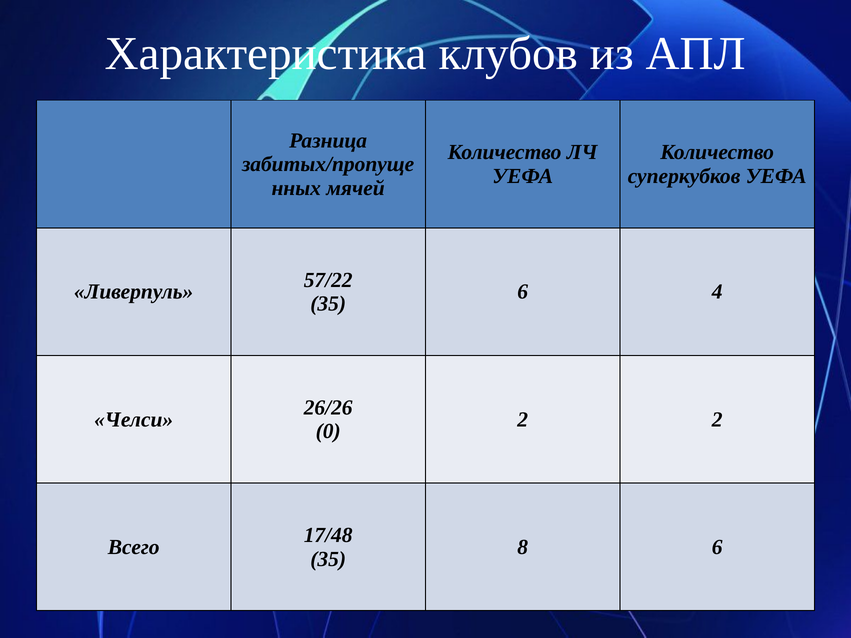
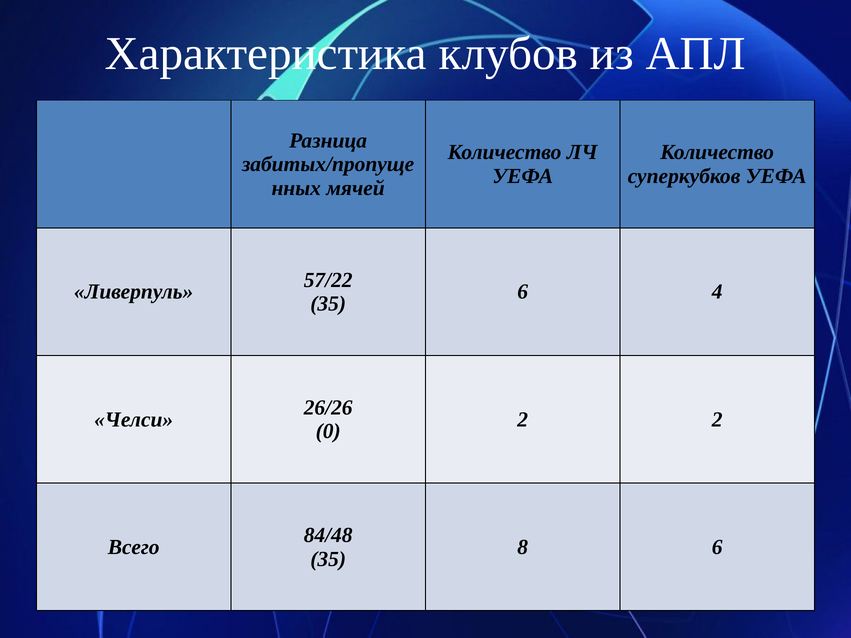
17/48: 17/48 -> 84/48
